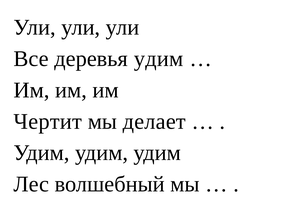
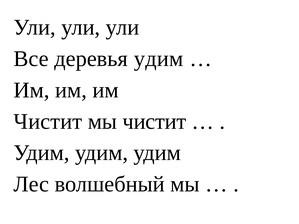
Чертит at (48, 122): Чертит -> Чистит
мы делает: делает -> чистит
